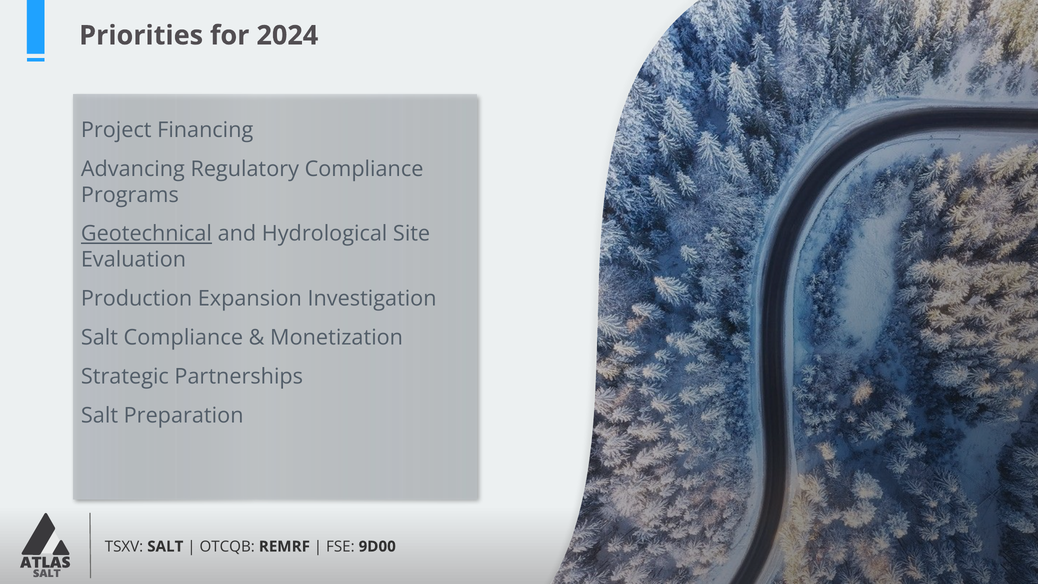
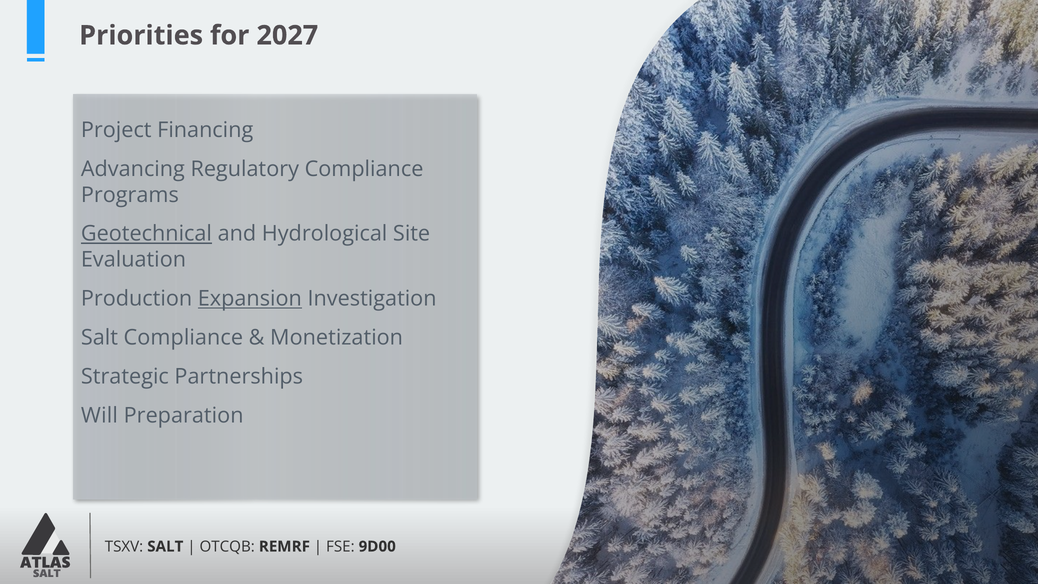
2024: 2024 -> 2027
Expansion underline: none -> present
Salt at (100, 415): Salt -> Will
